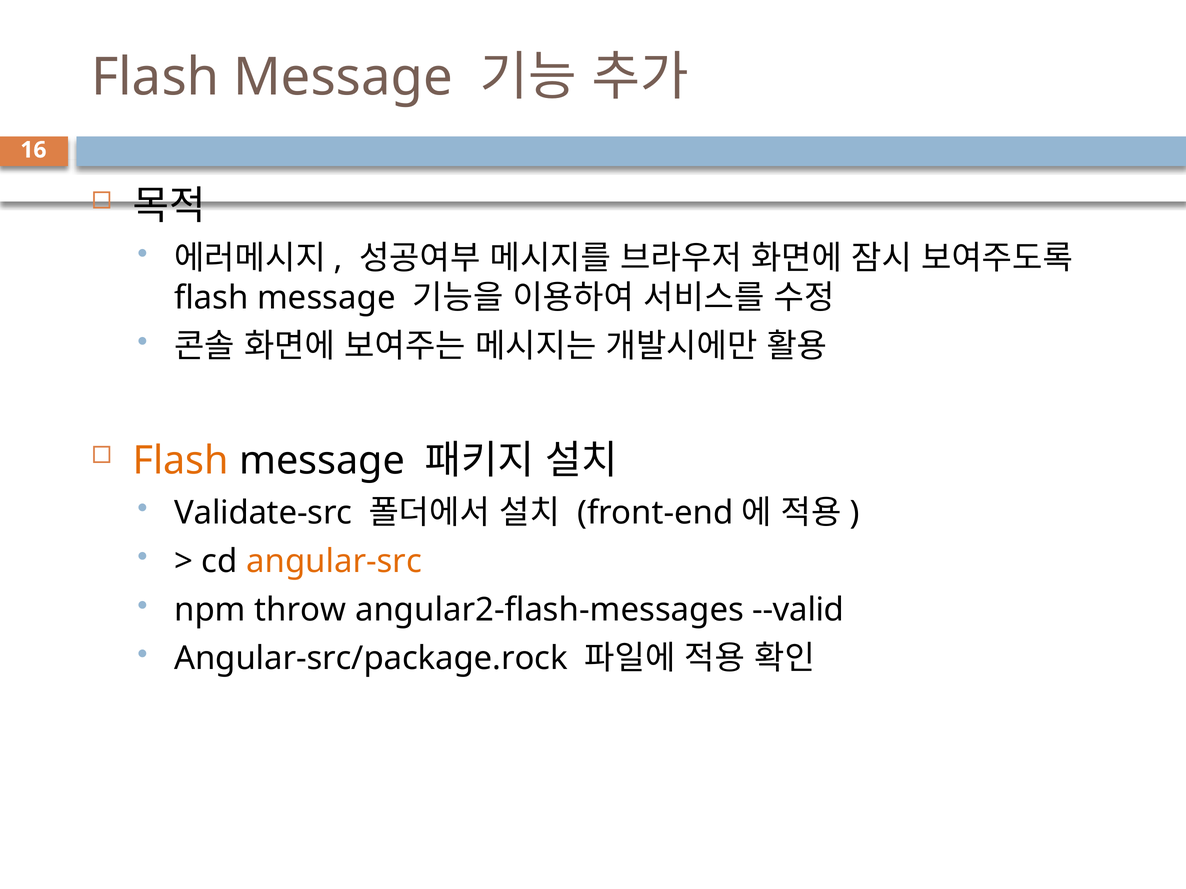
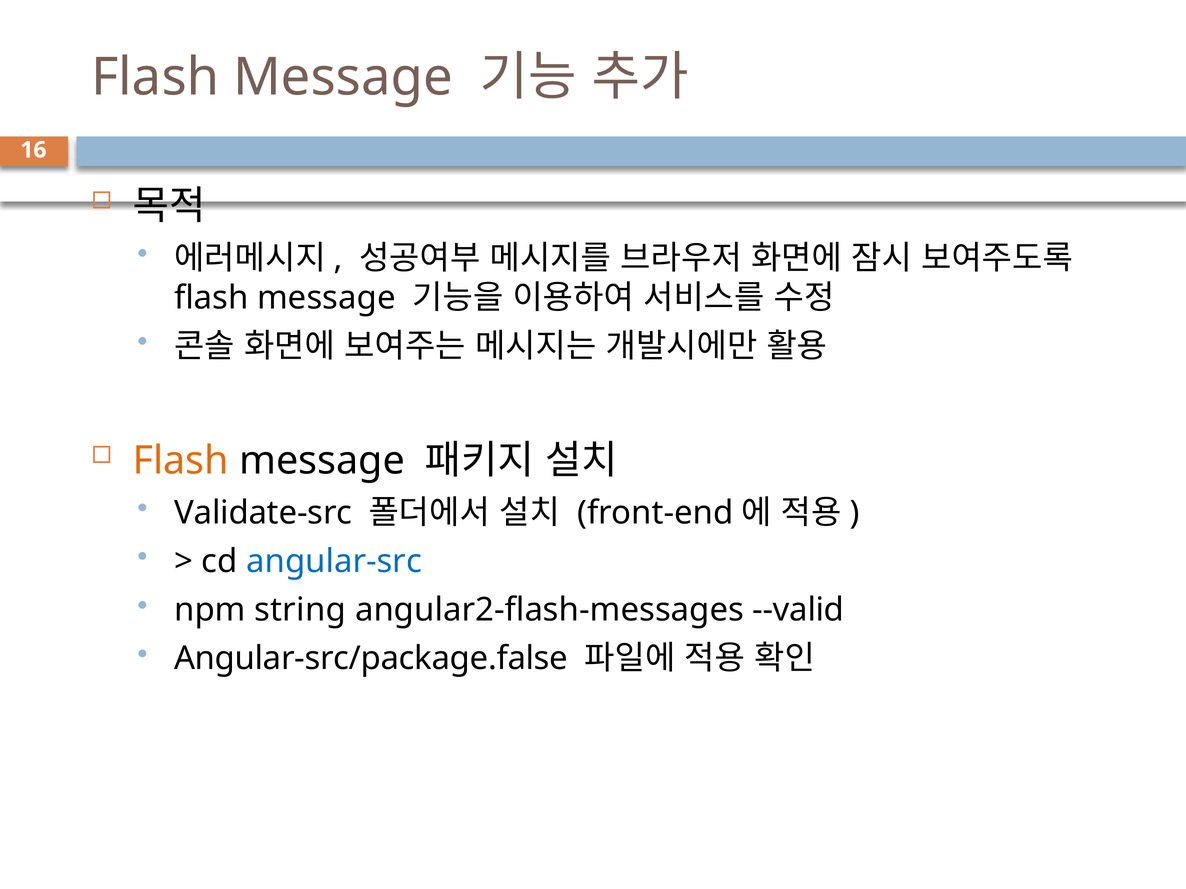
angular-src colour: orange -> blue
throw: throw -> string
Angular-src/package.rock: Angular-src/package.rock -> Angular-src/package.false
